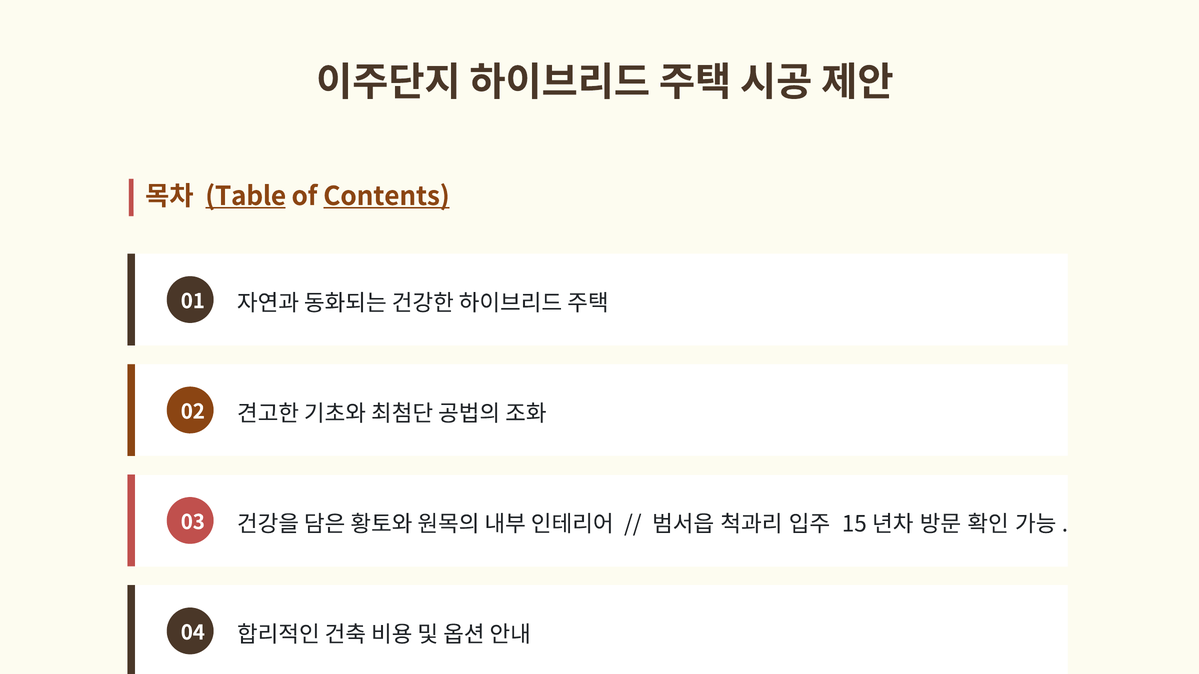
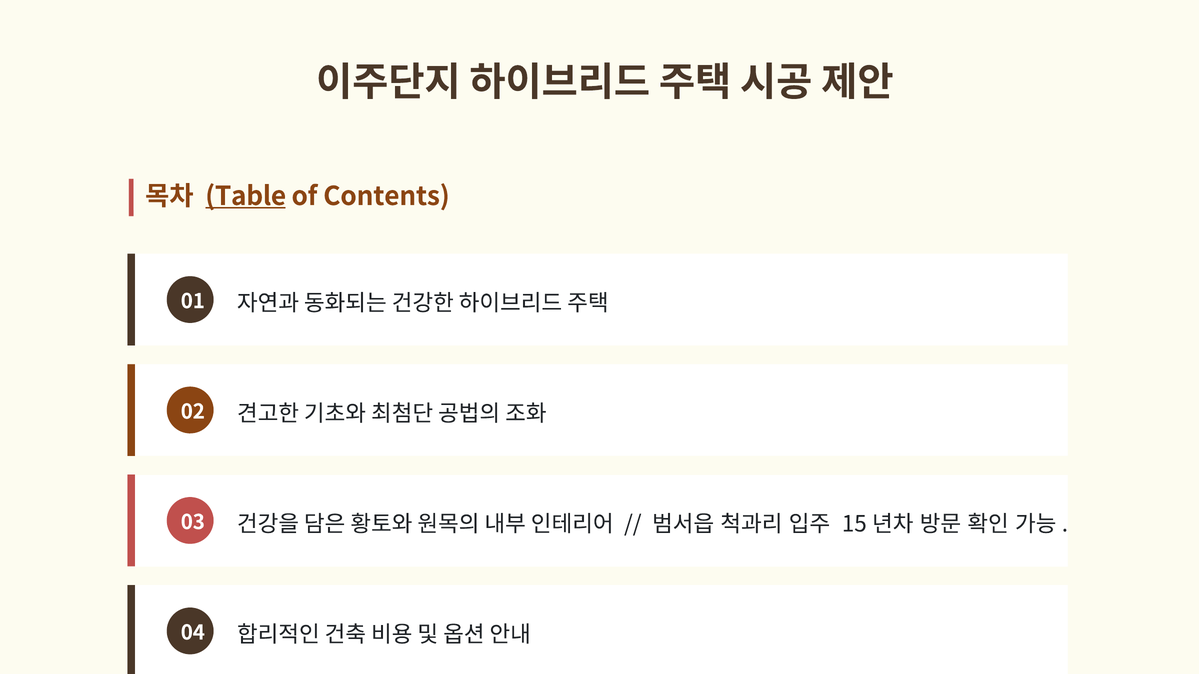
Contents underline: present -> none
